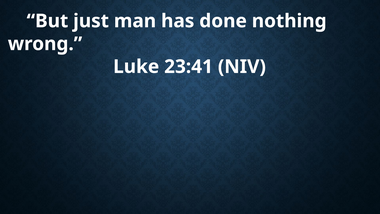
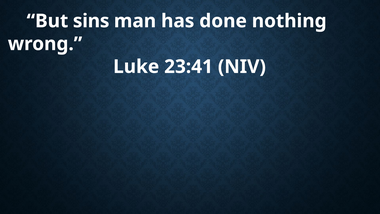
just: just -> sins
